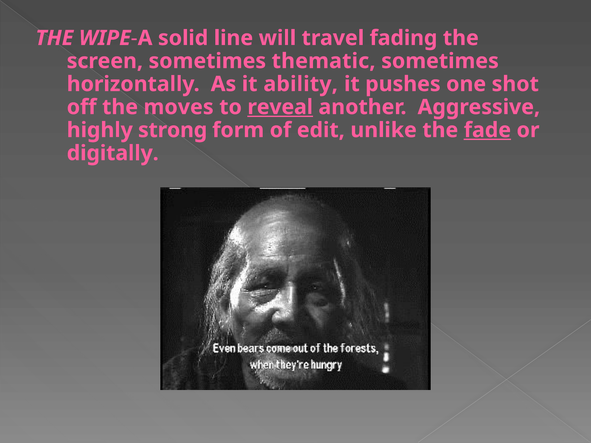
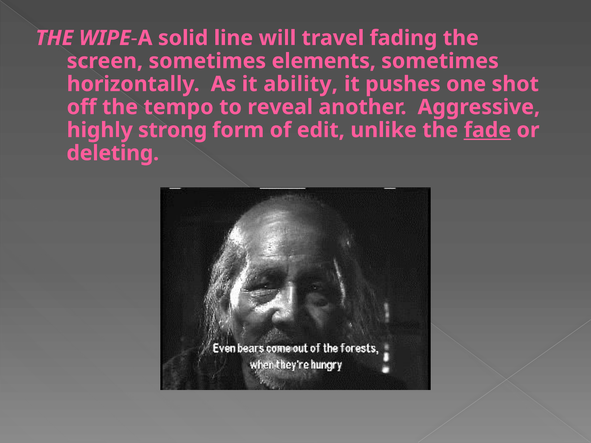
thematic: thematic -> elements
moves: moves -> tempo
reveal underline: present -> none
digitally: digitally -> deleting
